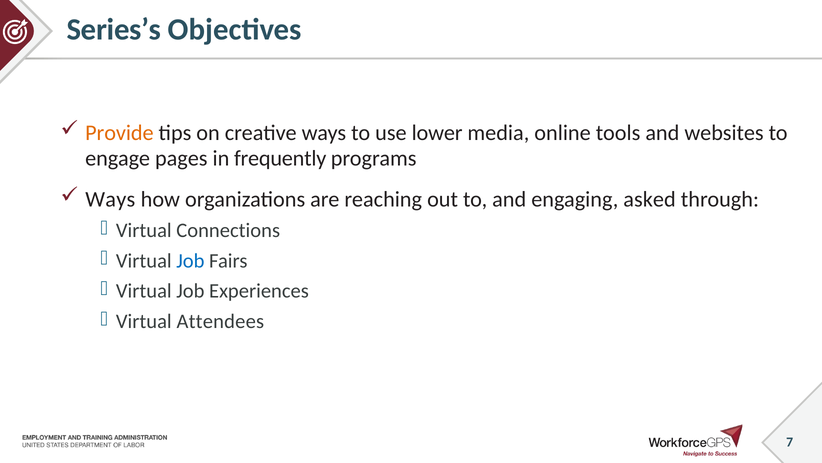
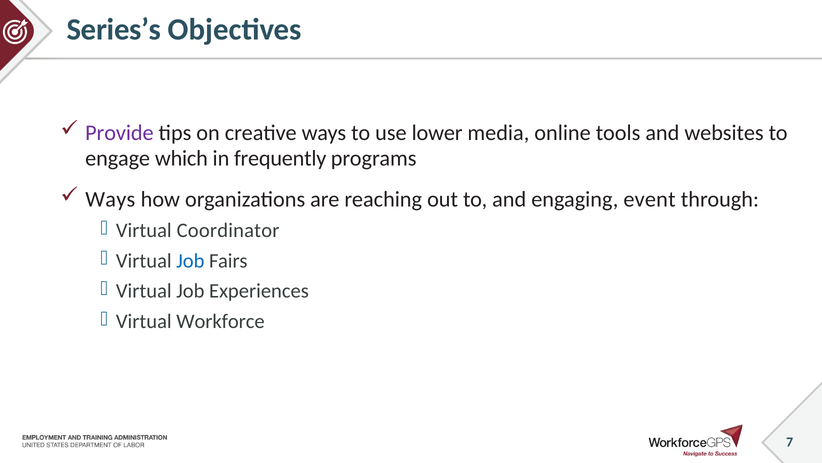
Provide colour: orange -> purple
pages: pages -> which
asked: asked -> event
Connections: Connections -> Coordinator
Attendees: Attendees -> Workforce
